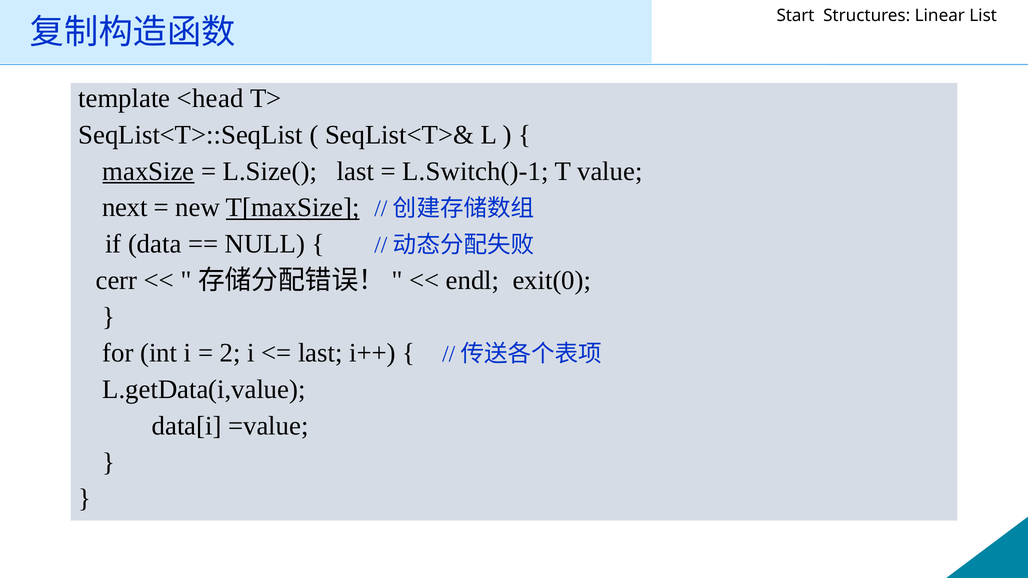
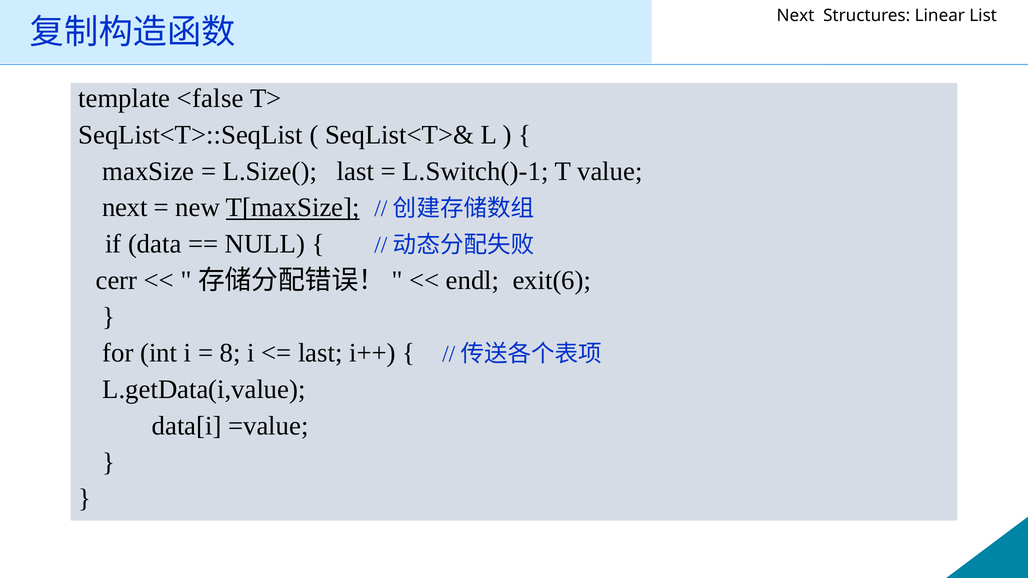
Start at (795, 16): Start -> Next
<head: <head -> <false
maxSize underline: present -> none
exit(0: exit(0 -> exit(6
2: 2 -> 8
